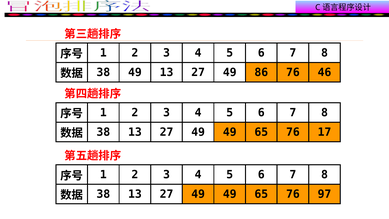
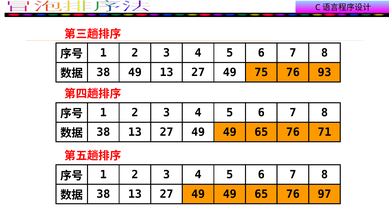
86: 86 -> 75
46: 46 -> 93
17: 17 -> 71
